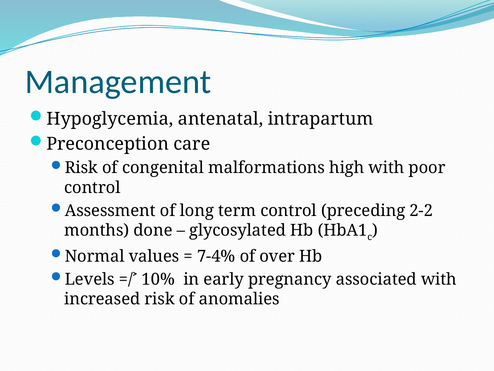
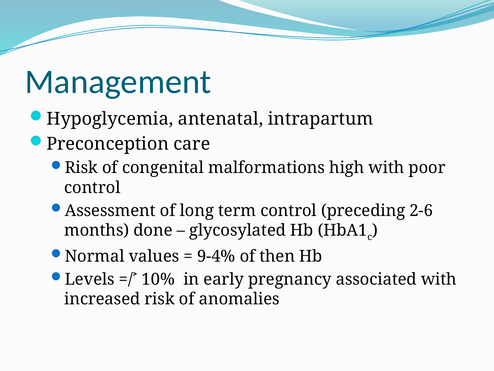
2-2: 2-2 -> 2-6
7-4%: 7-4% -> 9-4%
over: over -> then
